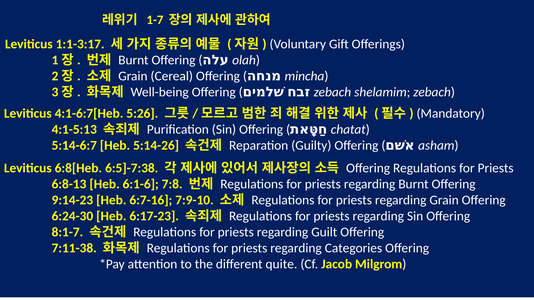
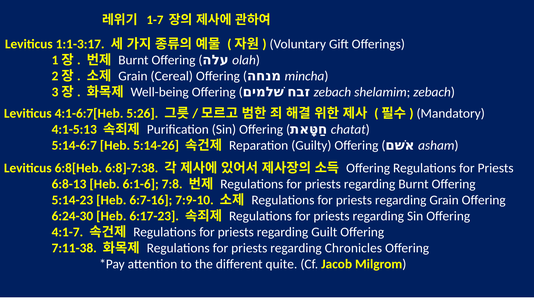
6:5]-7:38: 6:5]-7:38 -> 6:8]-7:38
9:14-23: 9:14-23 -> 5:14-23
8:1-7: 8:1-7 -> 4:1-7
Categories: Categories -> Chronicles
